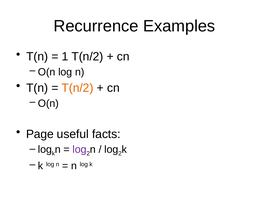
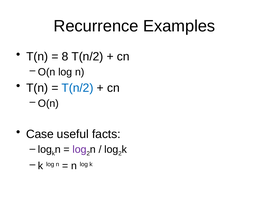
1: 1 -> 8
T(n/2 at (77, 88) colour: orange -> blue
Page: Page -> Case
